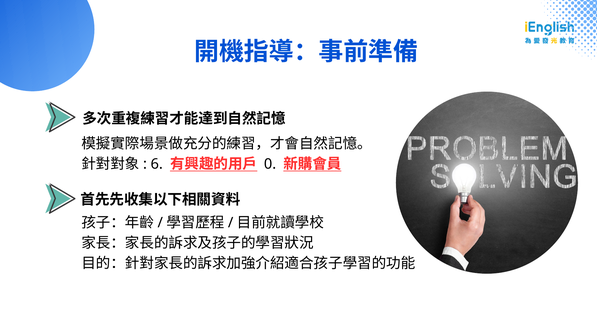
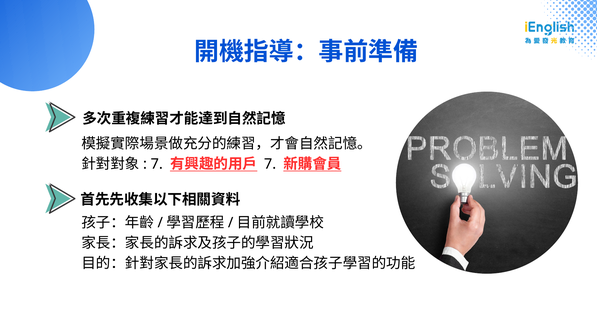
6 at (157, 164): 6 -> 7
0 at (270, 164): 0 -> 7
